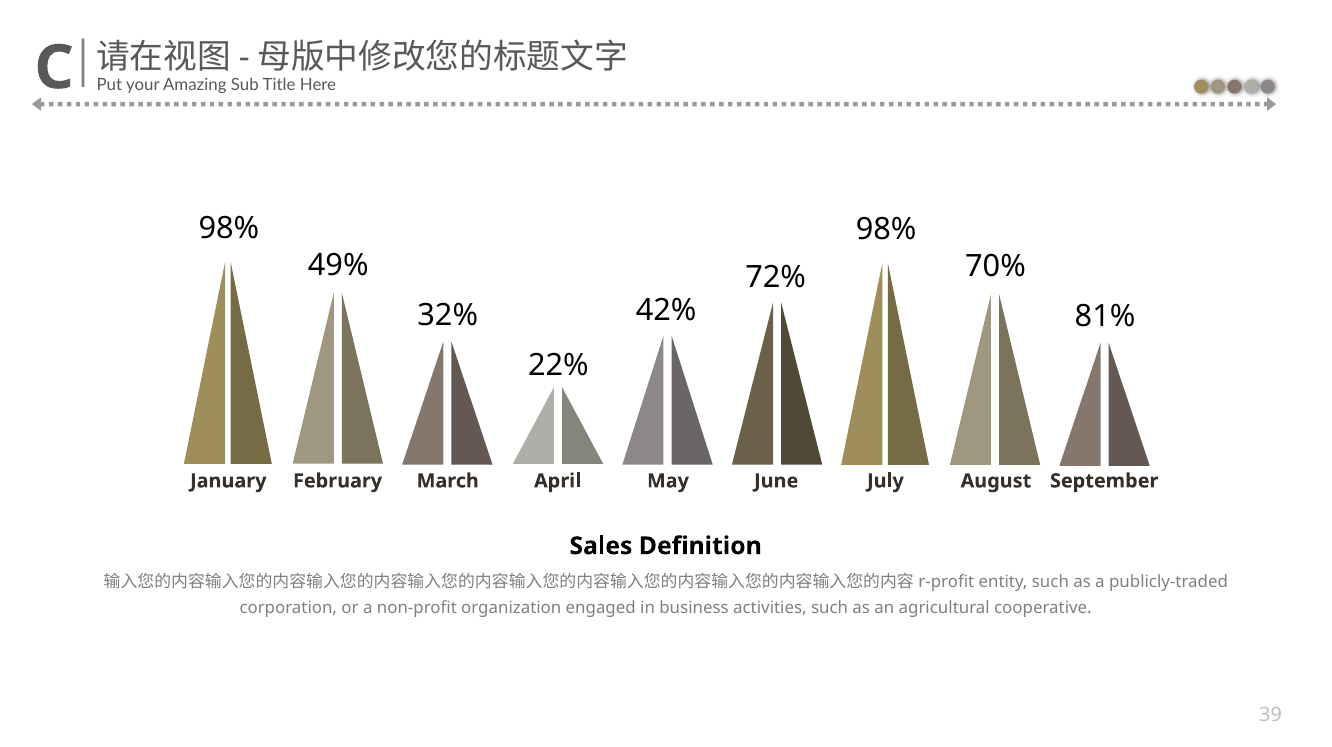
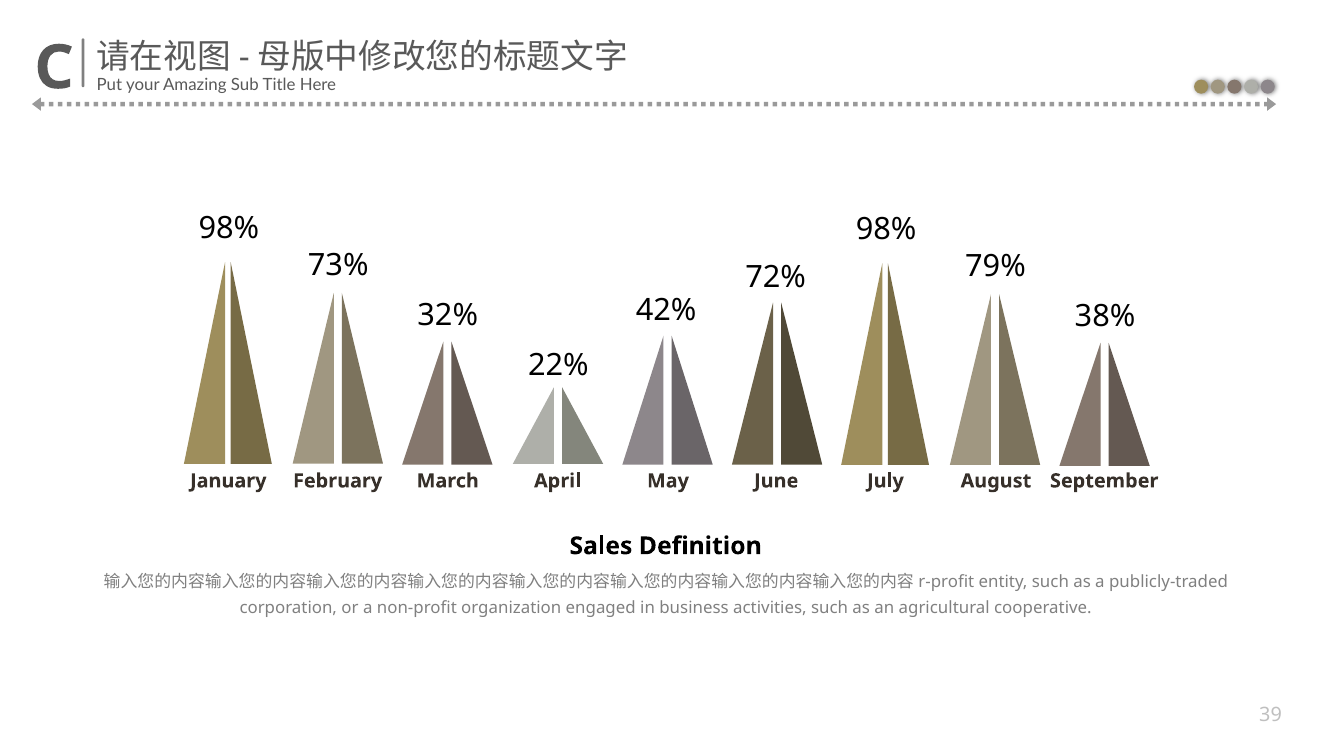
49%: 49% -> 73%
70%: 70% -> 79%
81%: 81% -> 38%
